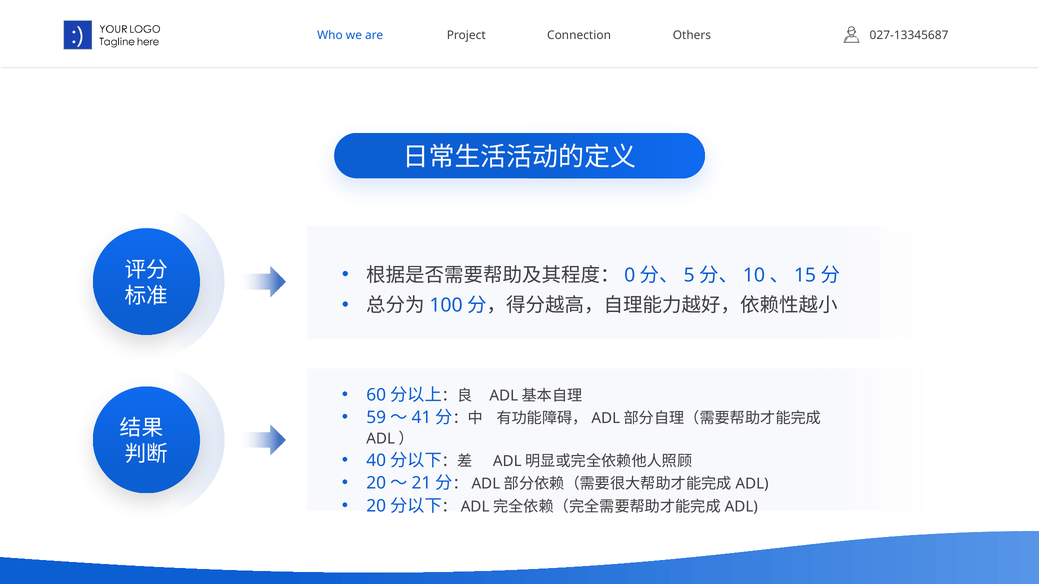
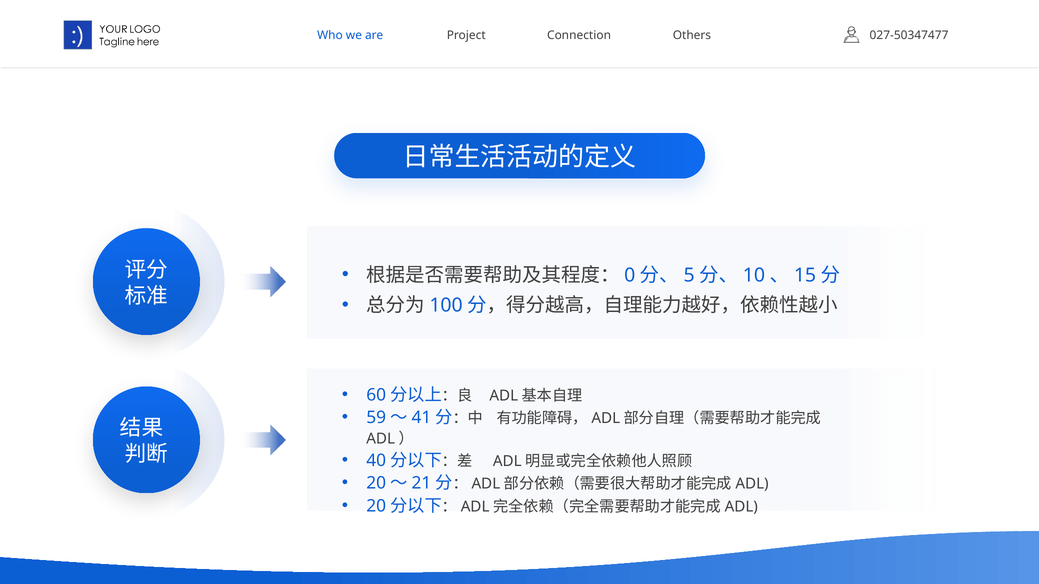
027-13345687: 027-13345687 -> 027-50347477
